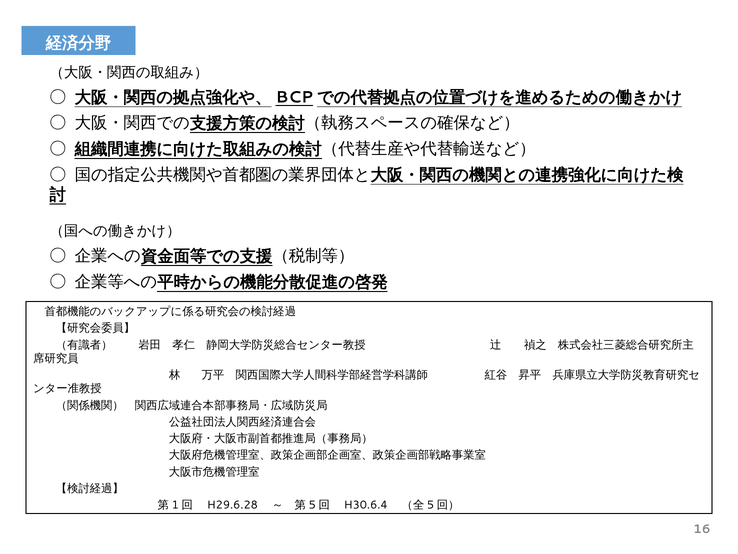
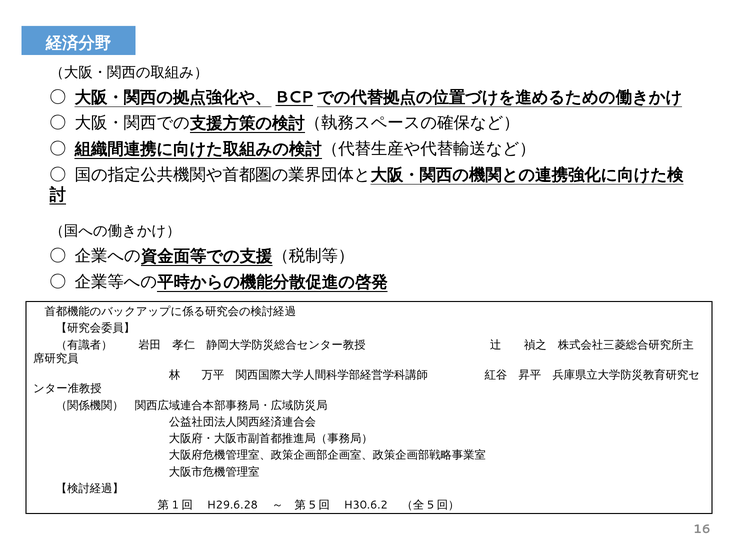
H30.6.4: H30.6.4 -> H30.6.2
